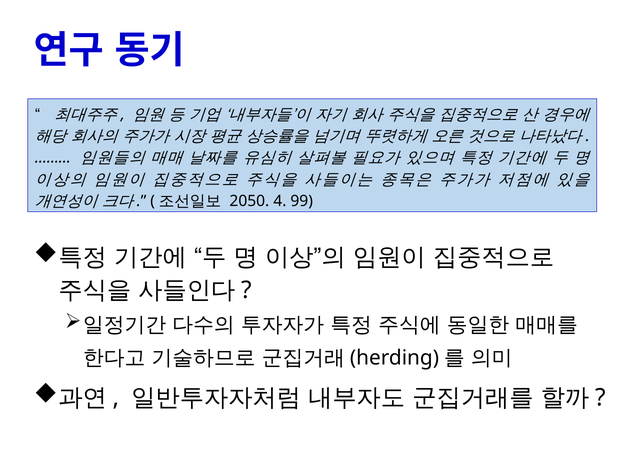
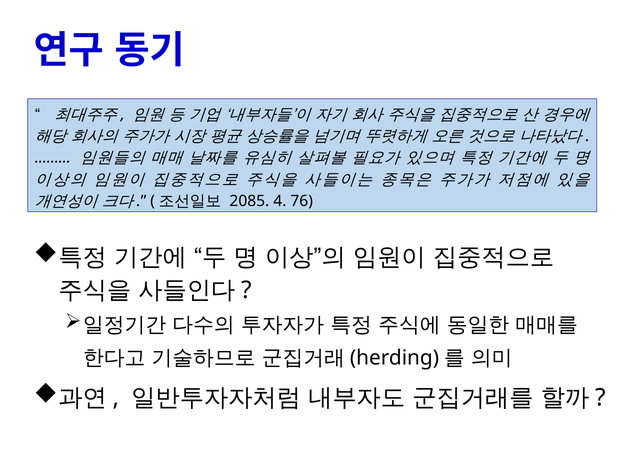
2050: 2050 -> 2085
99: 99 -> 76
